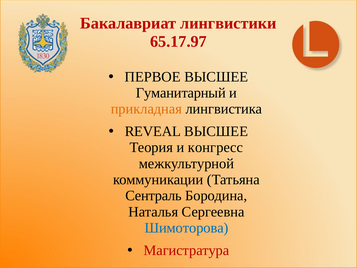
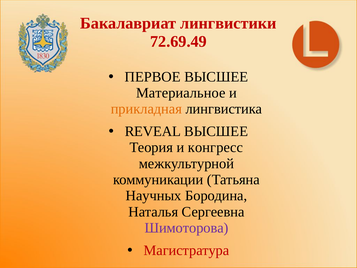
65.17.97: 65.17.97 -> 72.69.49
Гуманитарный: Гуманитарный -> Материальное
Сентраль: Сентраль -> Научных
Шимоторова colour: blue -> purple
